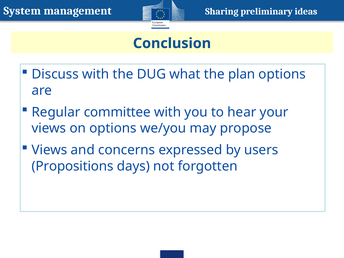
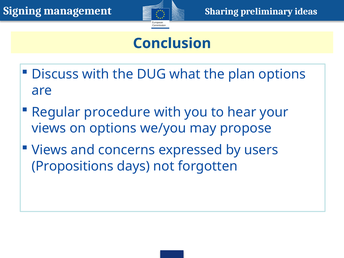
System: System -> Signing
committee: committee -> procedure
